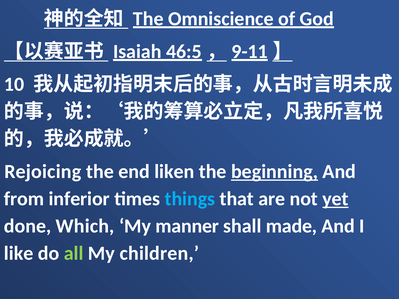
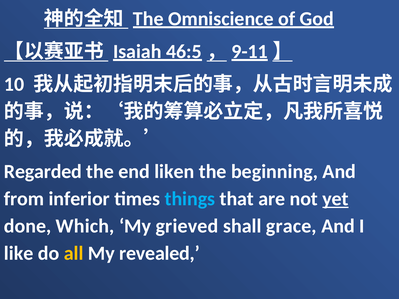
Rejoicing: Rejoicing -> Regarded
beginning underline: present -> none
manner: manner -> grieved
made: made -> grace
all colour: light green -> yellow
children: children -> revealed
